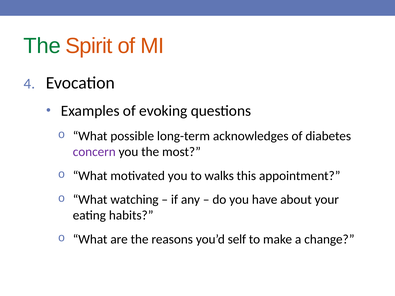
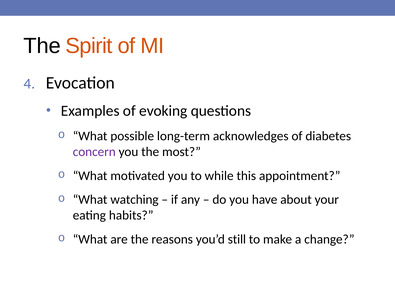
The at (42, 46) colour: green -> black
walks: walks -> while
self: self -> still
